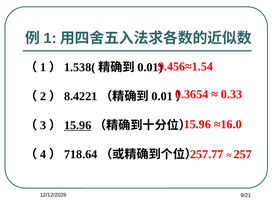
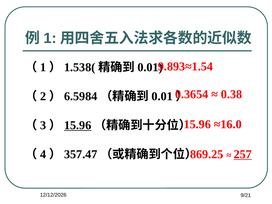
9.456≈1.54: 9.456≈1.54 -> 9.893≈1.54
0.33: 0.33 -> 0.38
8.4221: 8.4221 -> 6.5984
257.77: 257.77 -> 869.25
257 underline: none -> present
718.64: 718.64 -> 357.47
